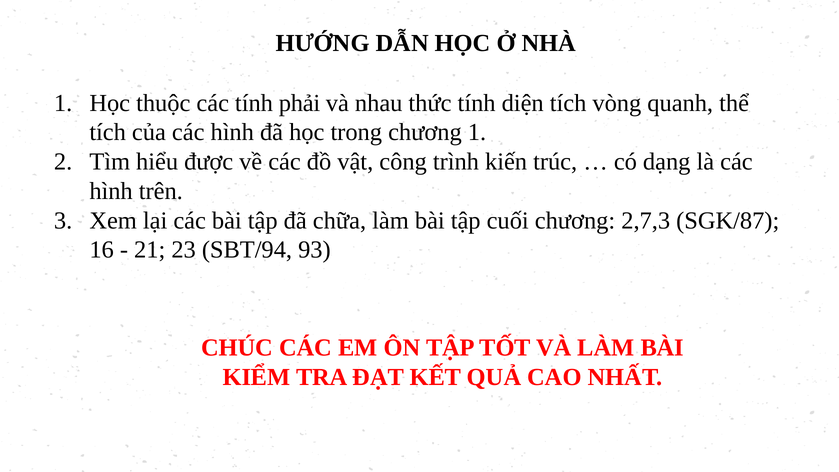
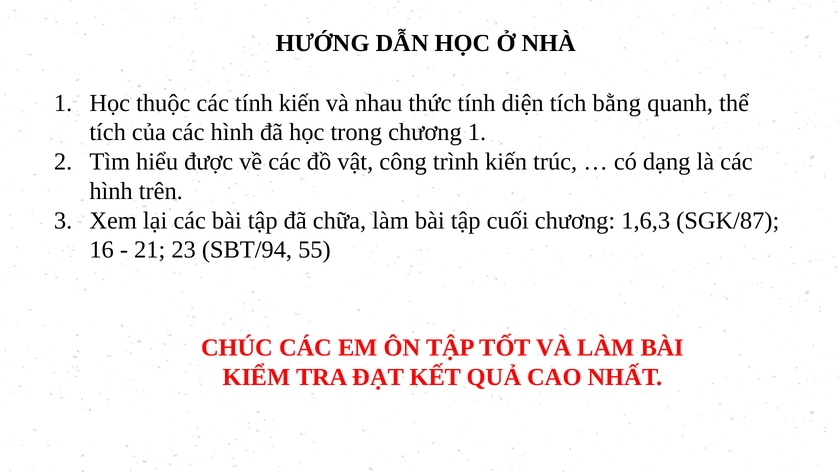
tính phải: phải -> kiến
vòng: vòng -> bằng
2,7,3: 2,7,3 -> 1,6,3
93: 93 -> 55
